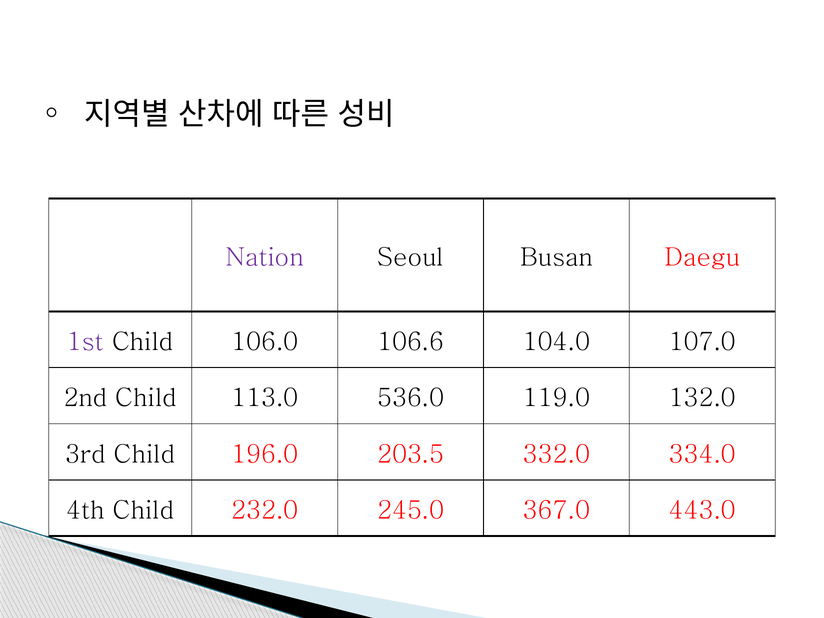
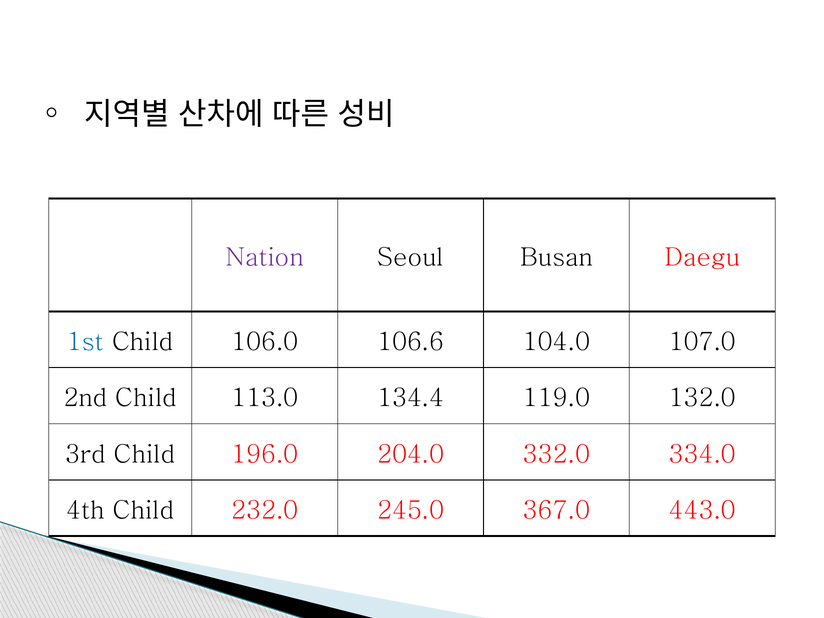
1st colour: purple -> blue
536.0: 536.0 -> 134.4
203.5: 203.5 -> 204.0
